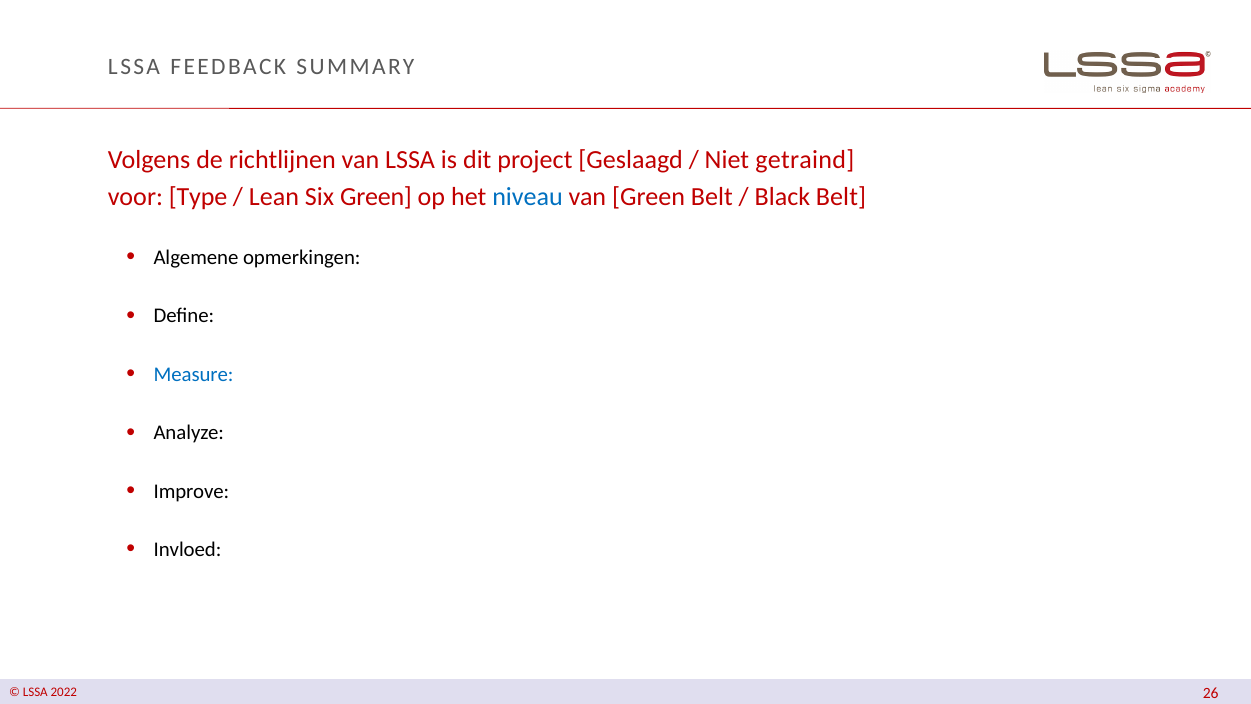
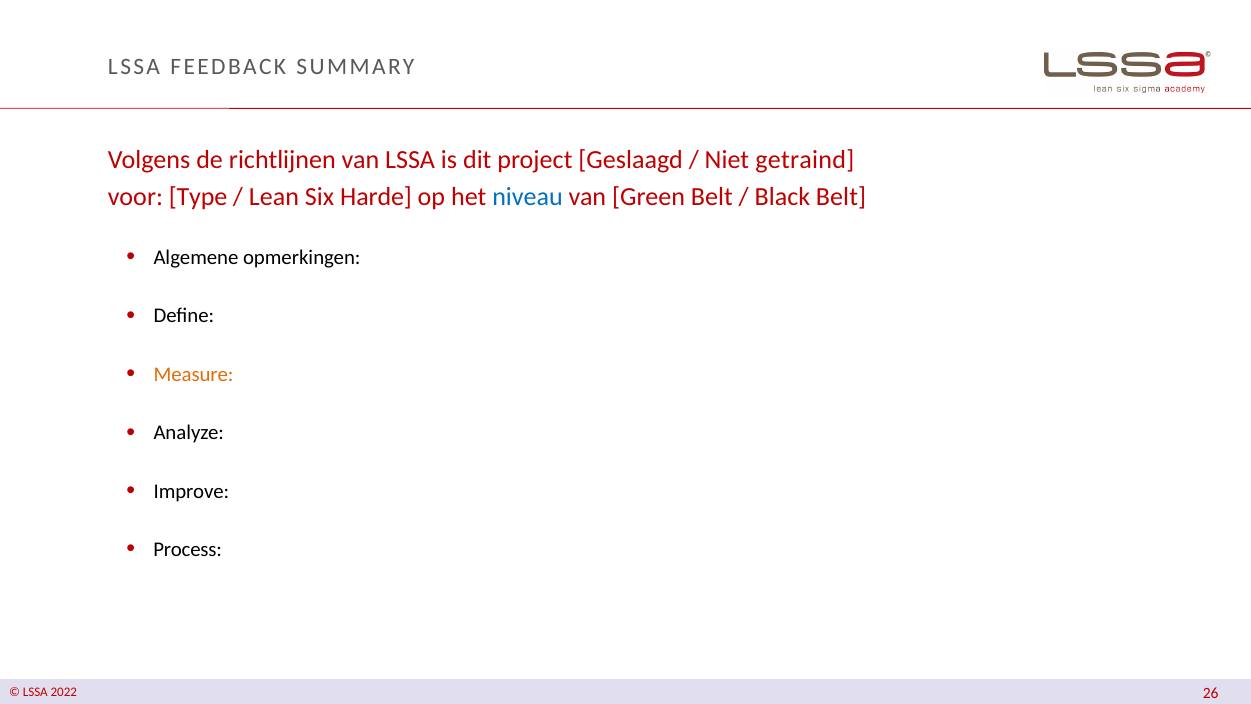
Six Green: Green -> Harde
Measure colour: blue -> orange
Invloed: Invloed -> Process
